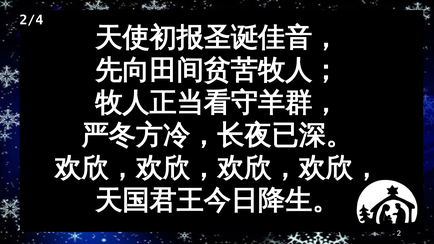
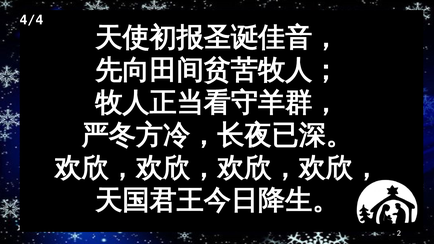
2/4: 2/4 -> 4/4
